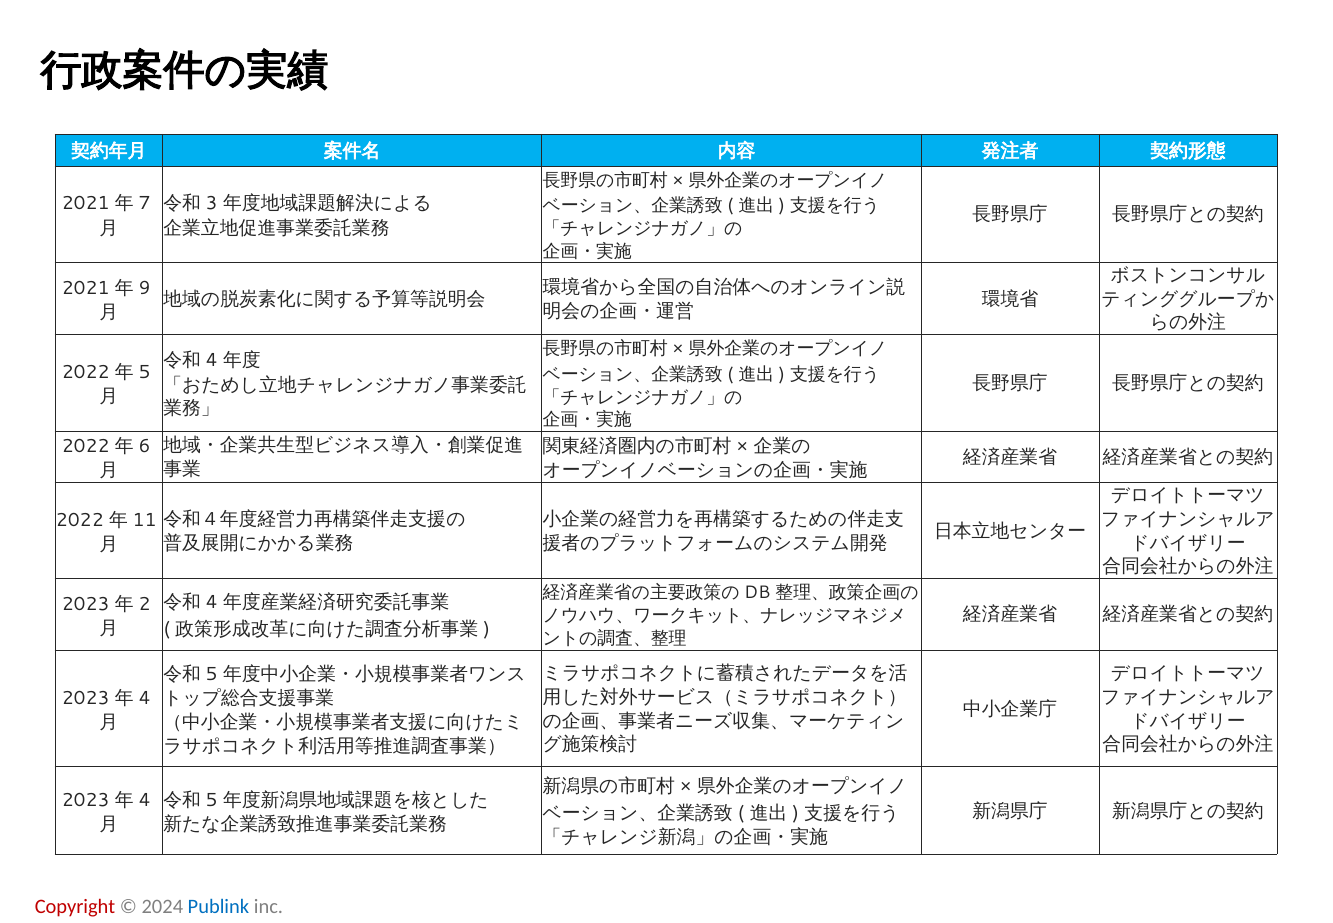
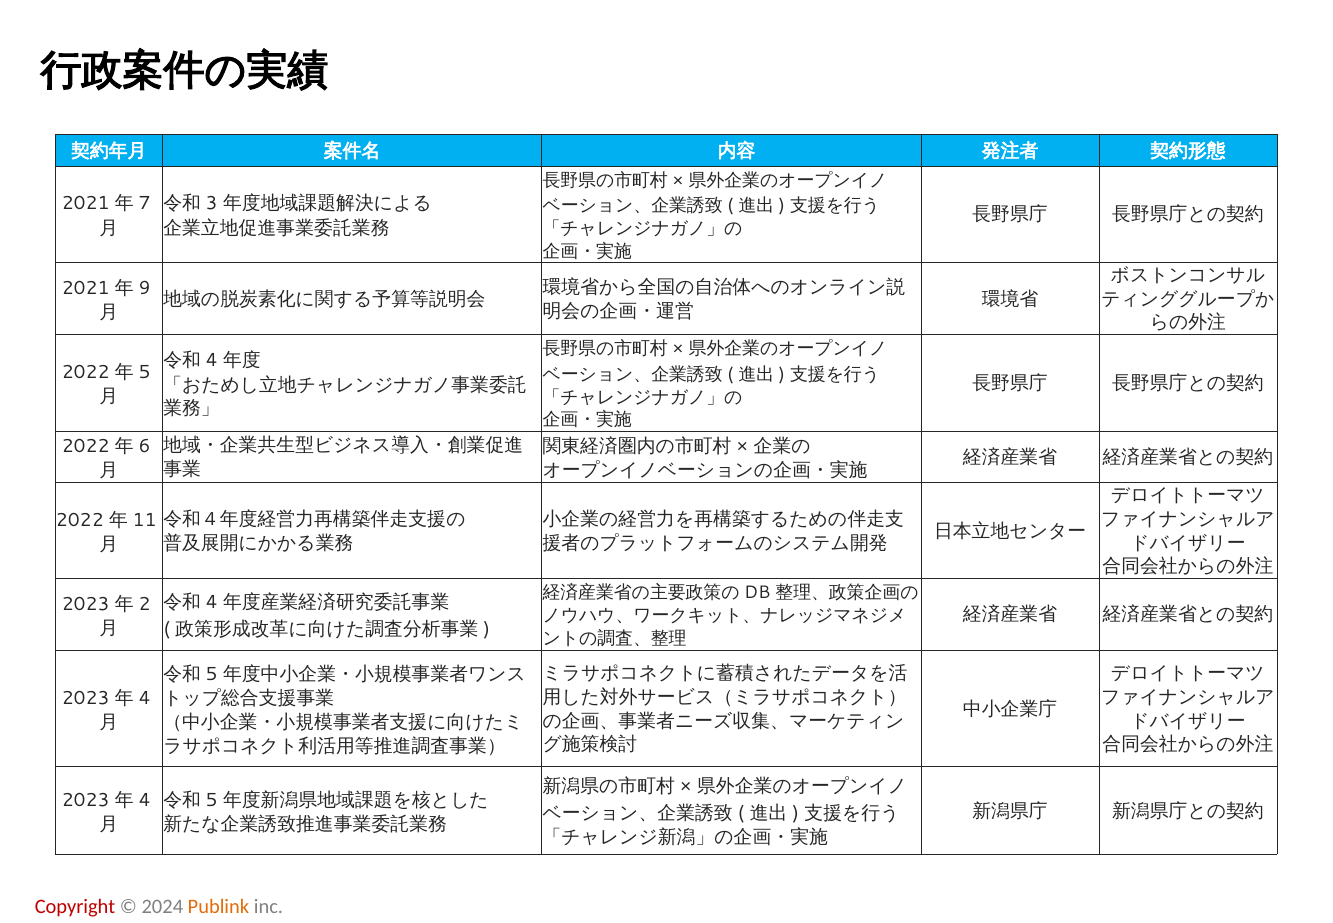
Publink colour: blue -> orange
